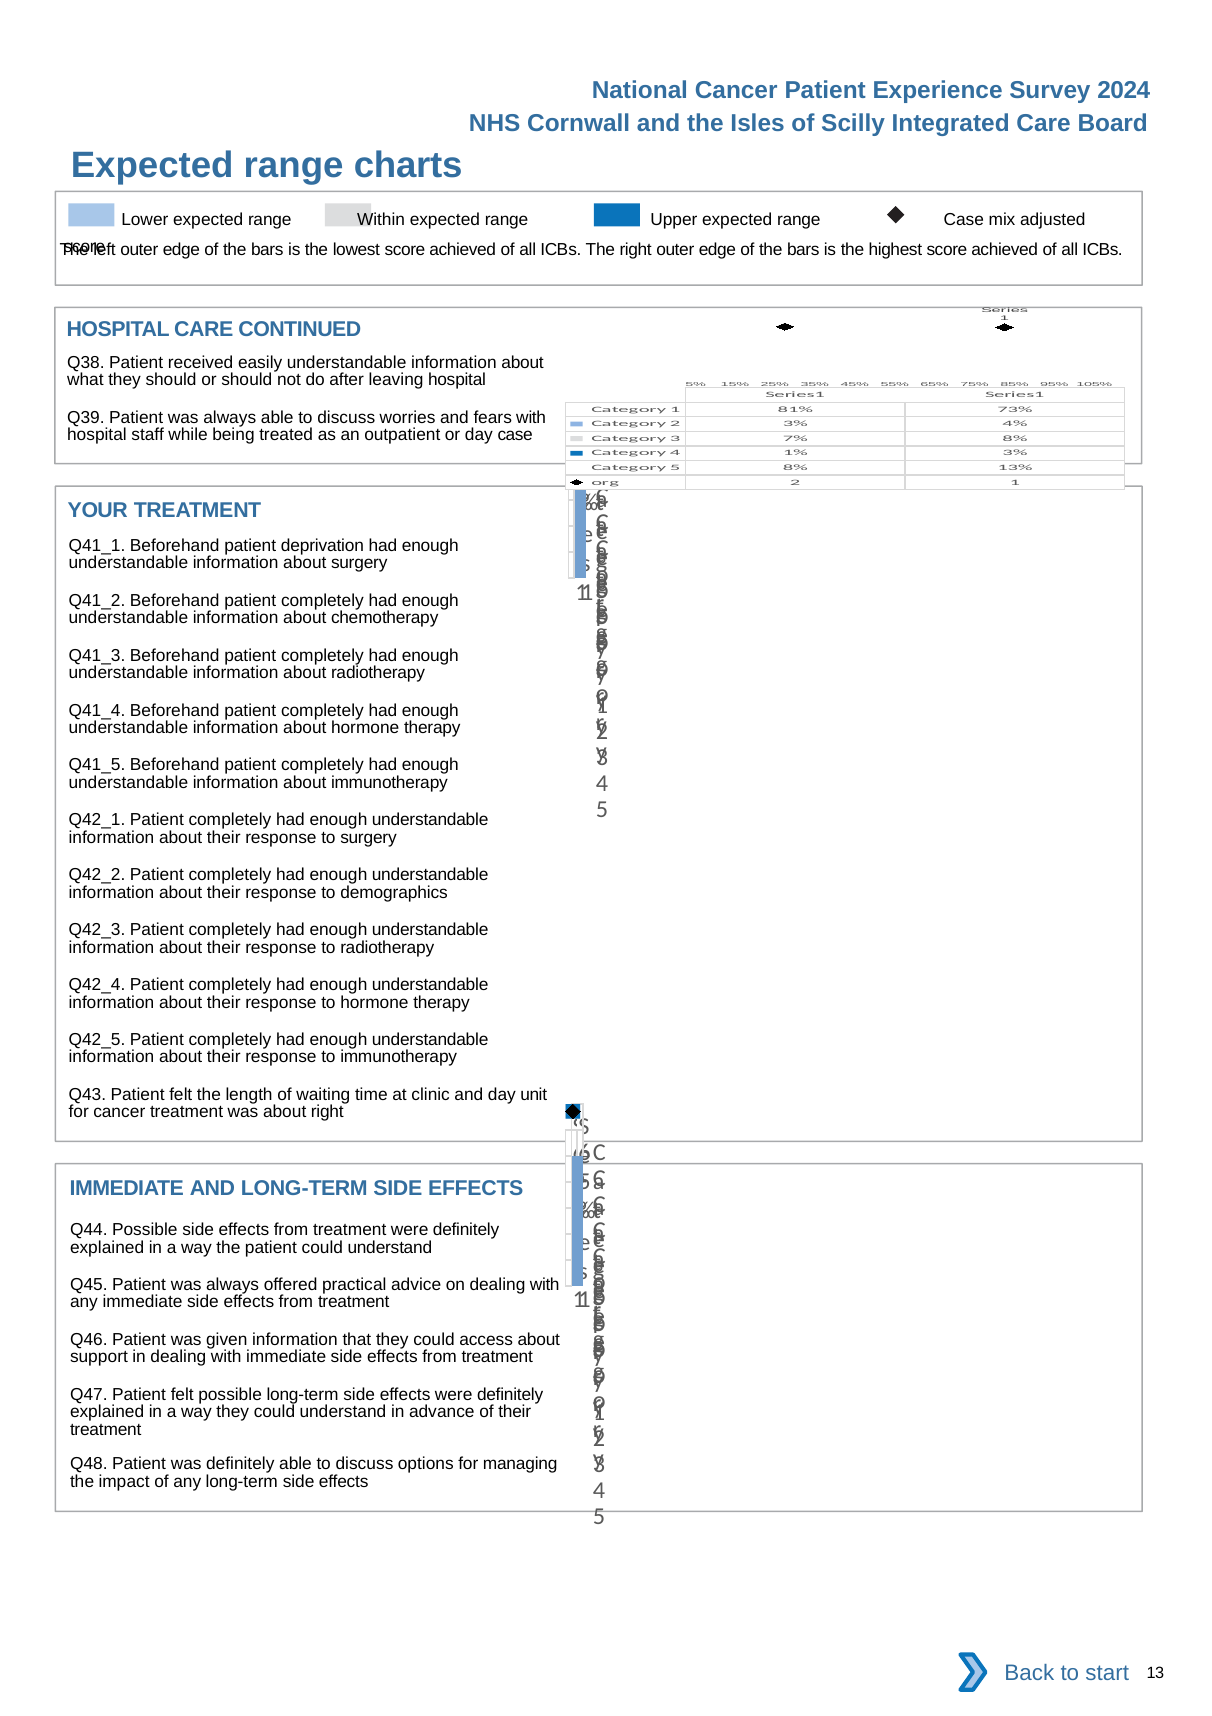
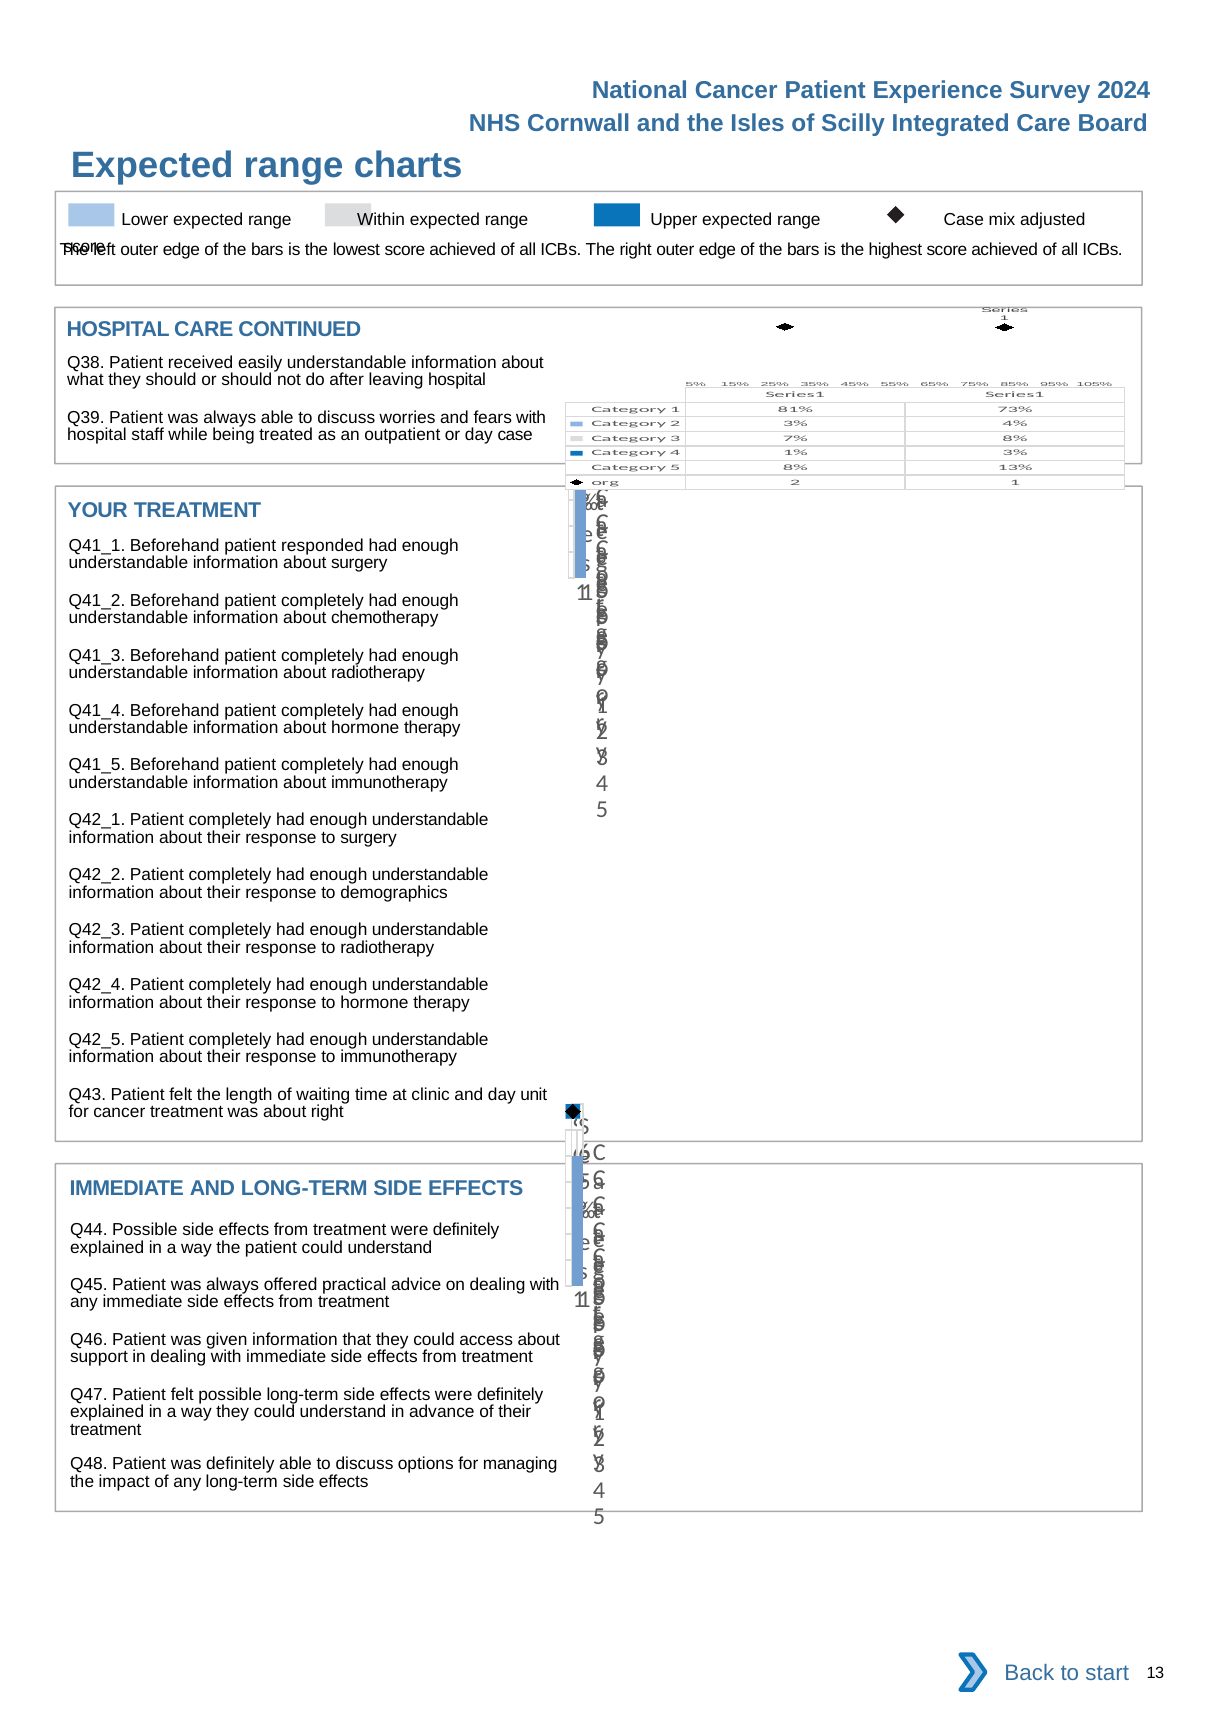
deprivation: deprivation -> responded
